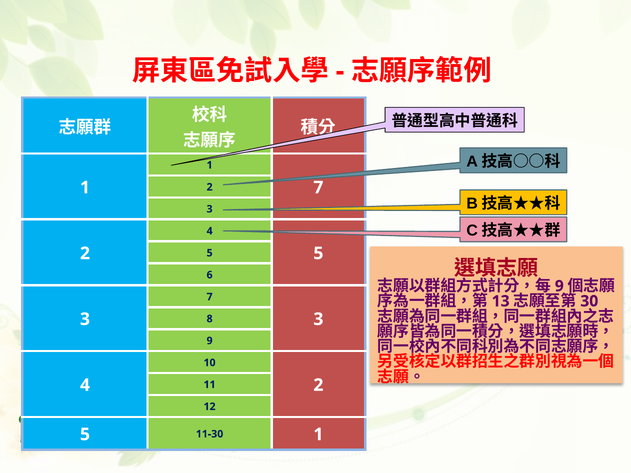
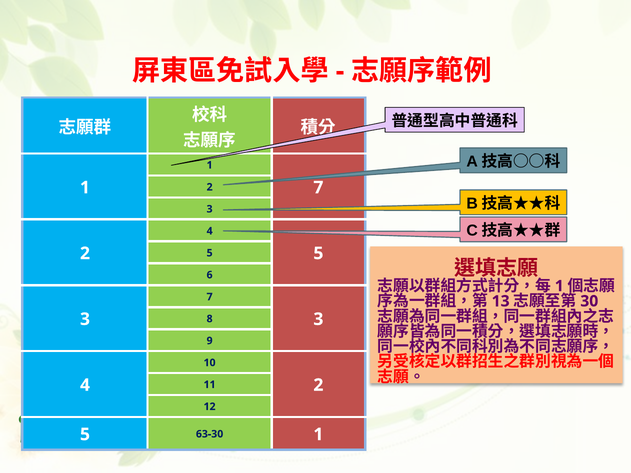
9 at (559, 286): 9 -> 1
11-30: 11-30 -> 63-30
